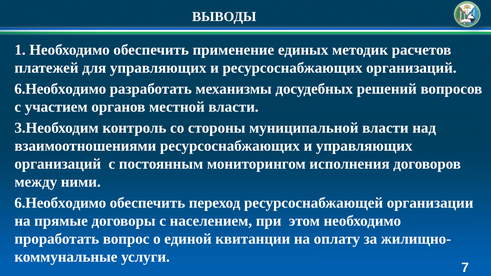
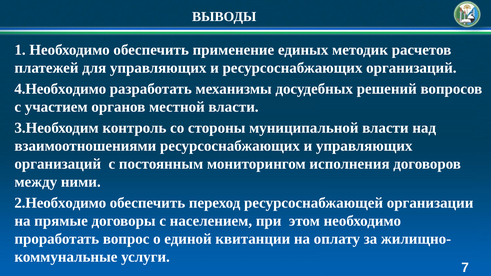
6.Необходимо at (60, 89): 6.Необходимо -> 4.Необходимо
6.Необходимо at (60, 203): 6.Необходимо -> 2.Необходимо
